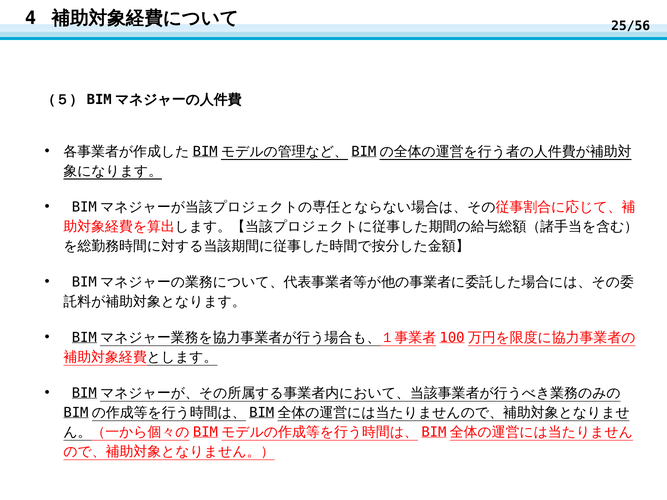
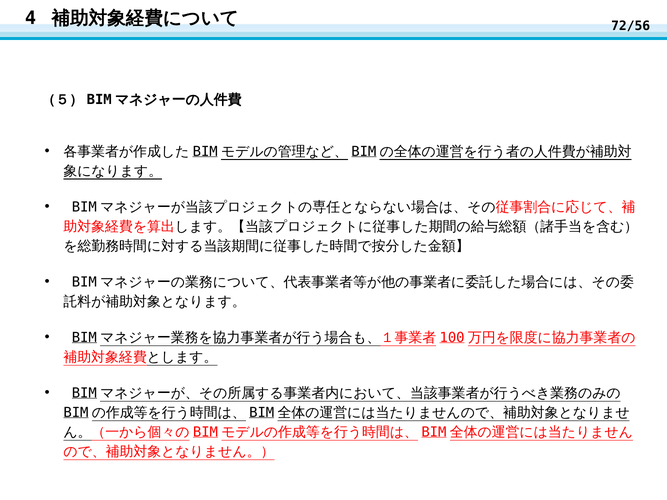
25/56: 25/56 -> 72/56
